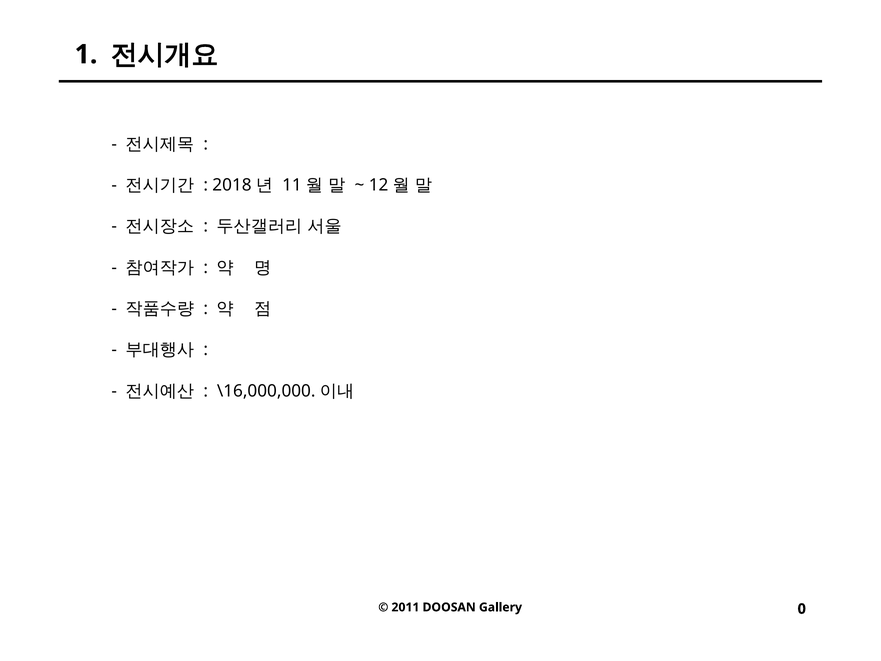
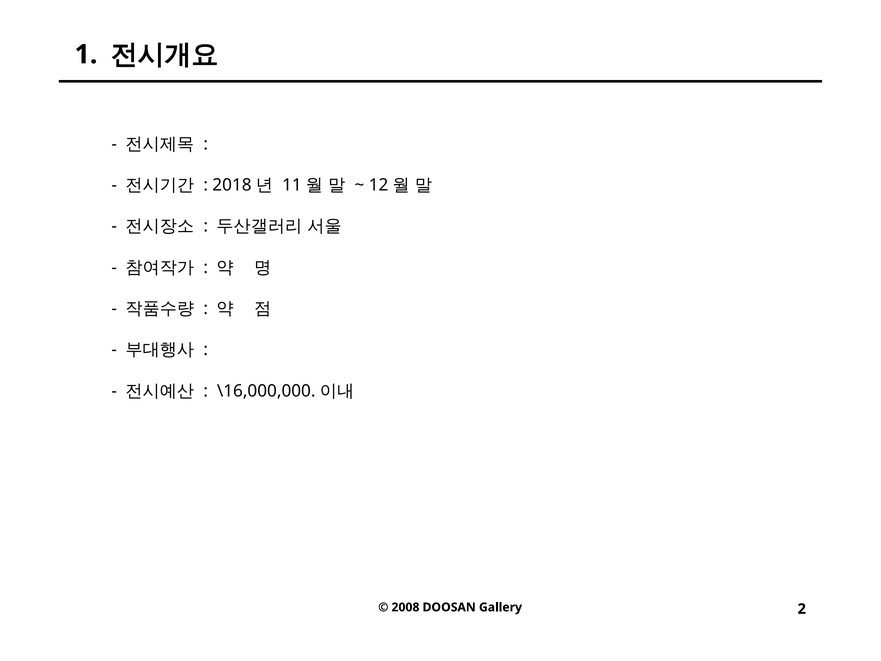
2011: 2011 -> 2008
0: 0 -> 2
